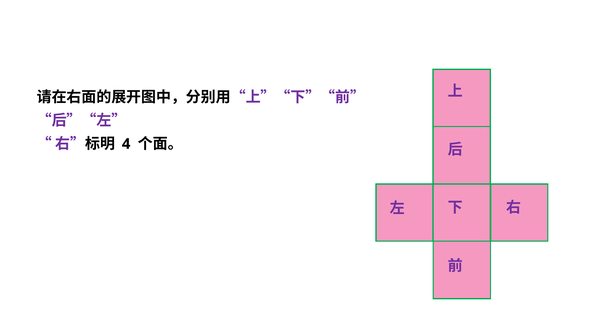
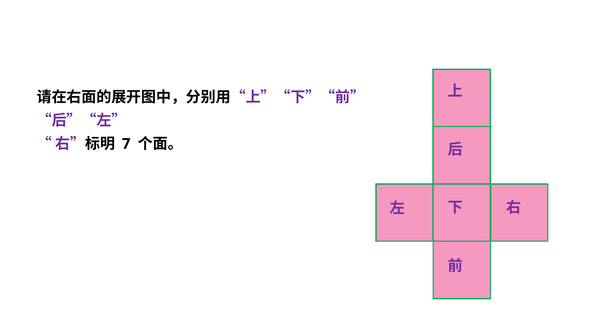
4: 4 -> 7
